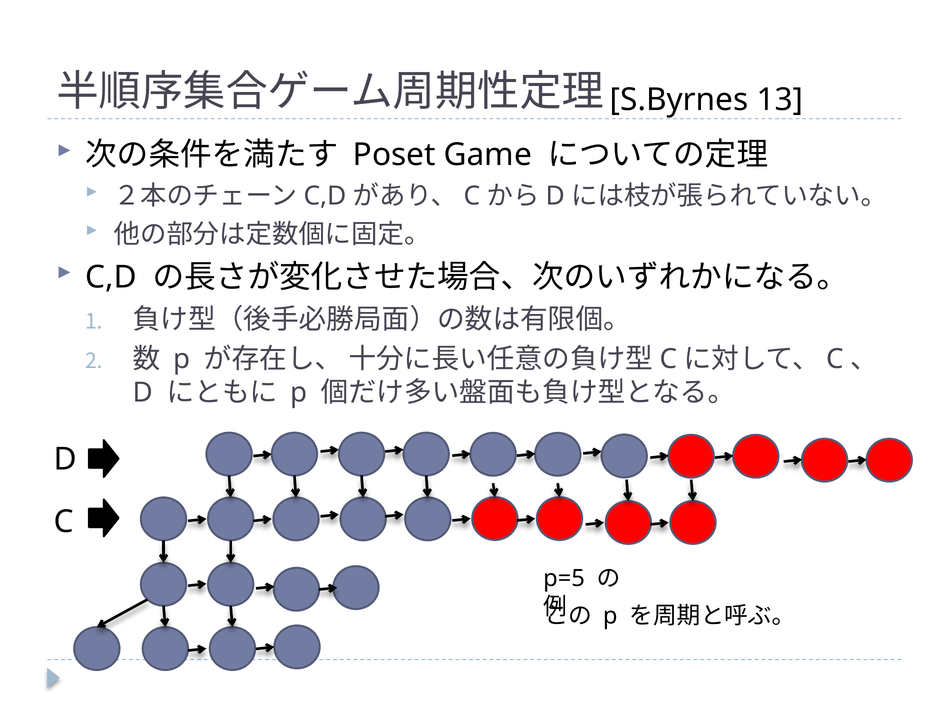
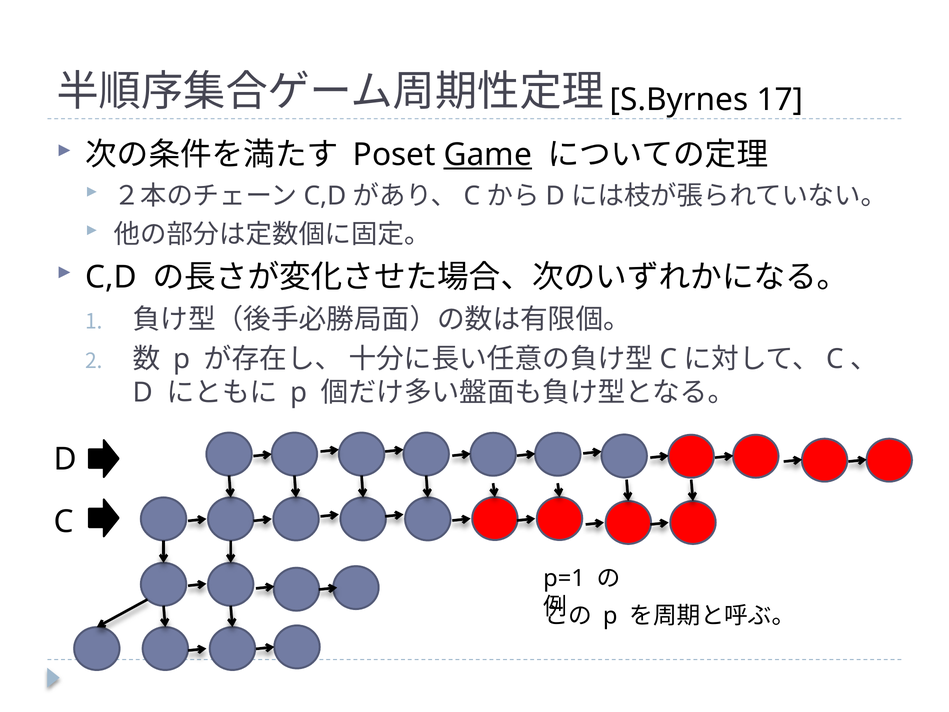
13: 13 -> 17
Game underline: none -> present
p=5: p=5 -> p=1
